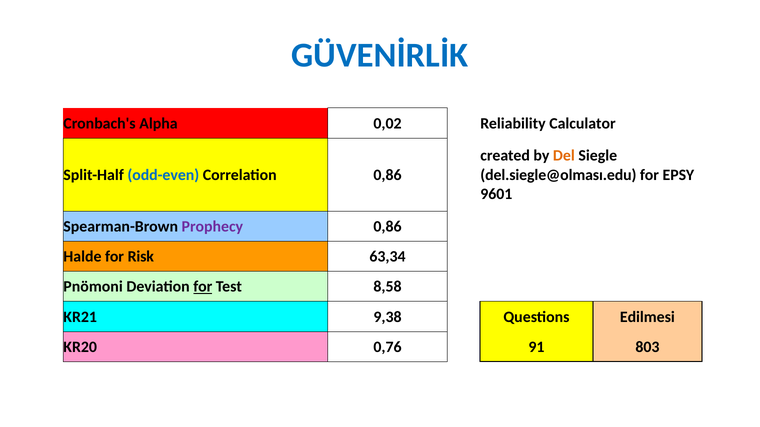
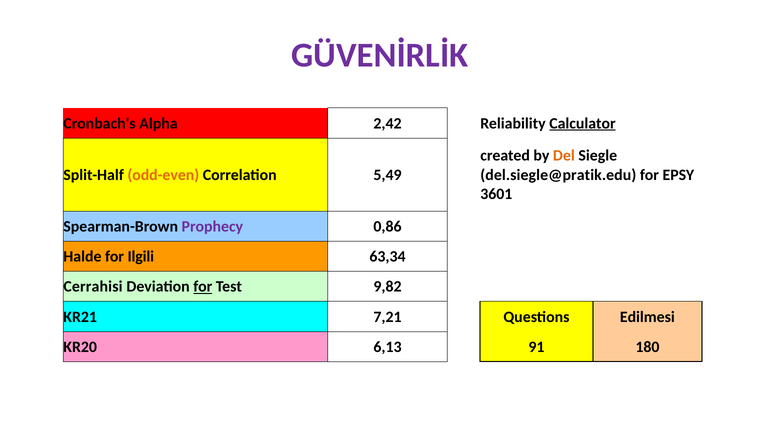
GÜVENİRLİK colour: blue -> purple
0,02: 0,02 -> 2,42
Calculator underline: none -> present
odd-even colour: blue -> orange
Correlation 0,86: 0,86 -> 5,49
del.siegle@olması.edu: del.siegle@olması.edu -> del.siegle@pratik.edu
9601: 9601 -> 3601
Risk: Risk -> Ilgili
Pnömoni: Pnömoni -> Cerrahisi
8,58: 8,58 -> 9,82
9,38: 9,38 -> 7,21
0,76: 0,76 -> 6,13
803: 803 -> 180
